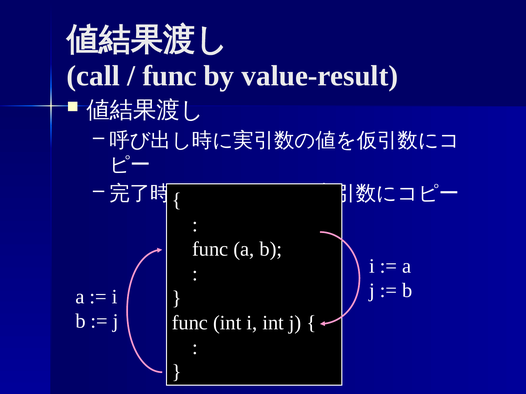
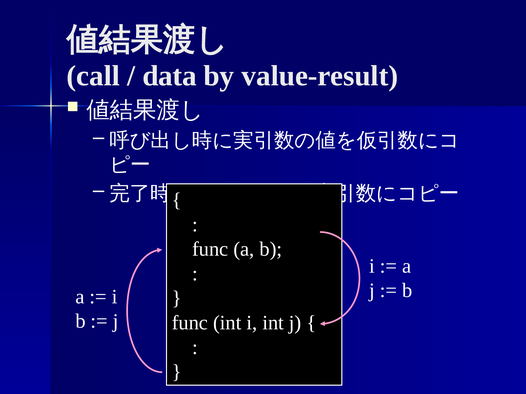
func at (170, 76): func -> data
